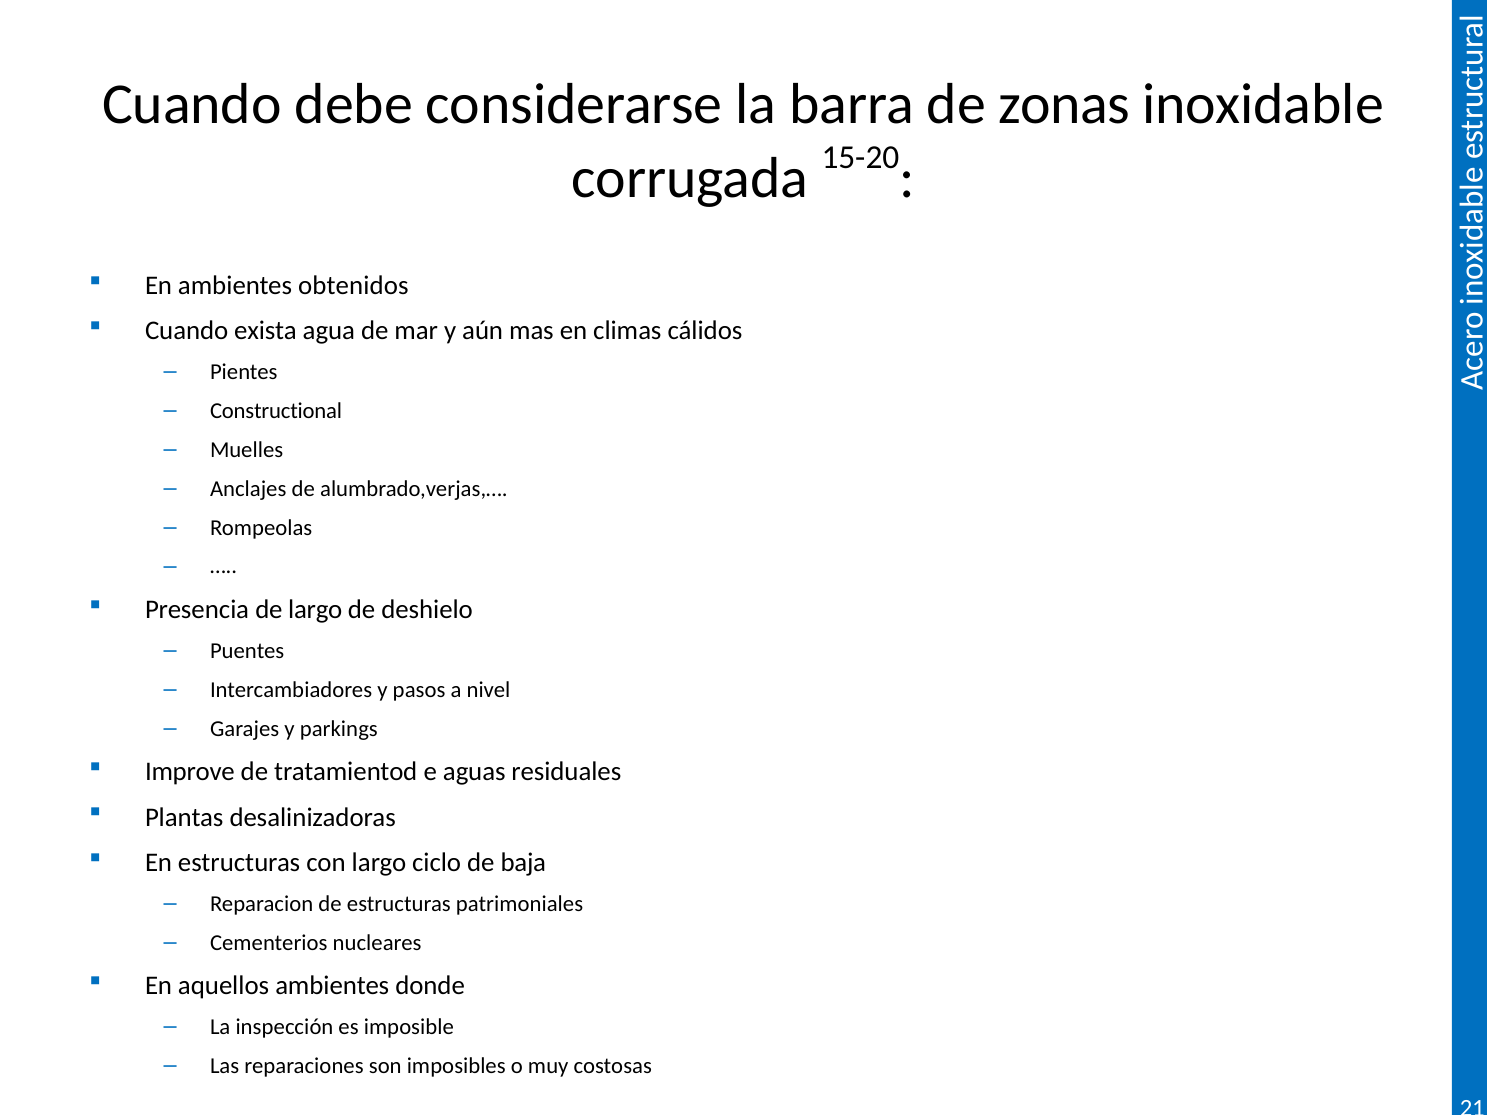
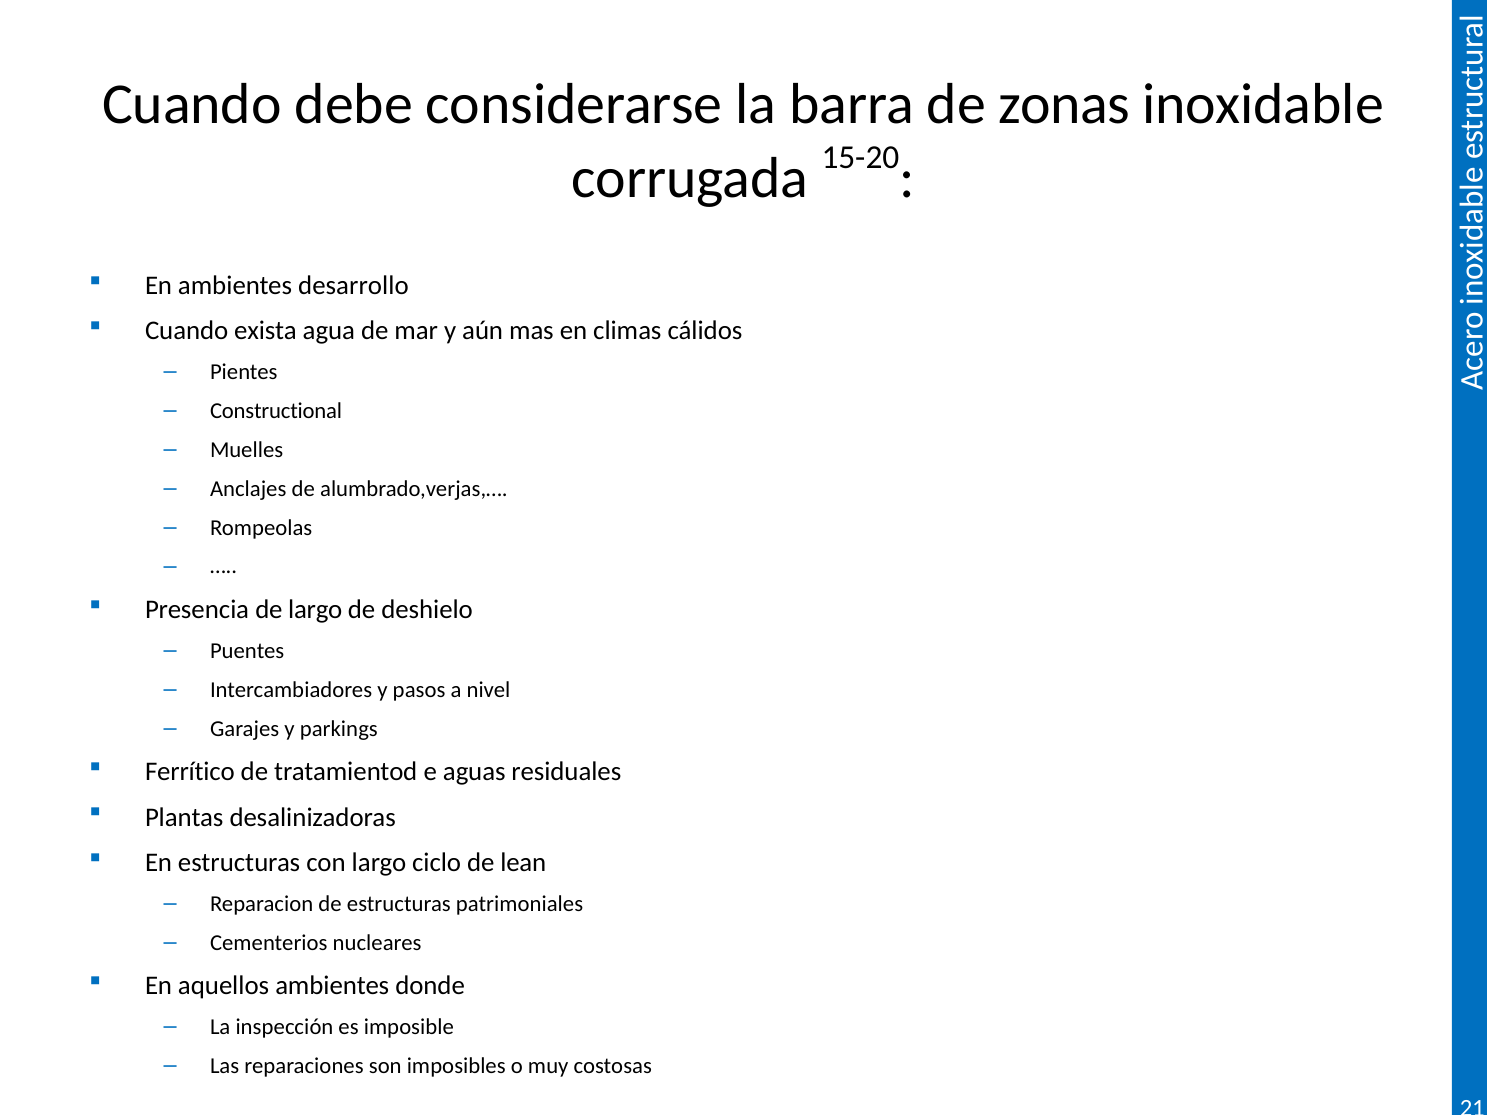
obtenidos: obtenidos -> desarrollo
Improve: Improve -> Ferrítico
baja: baja -> lean
